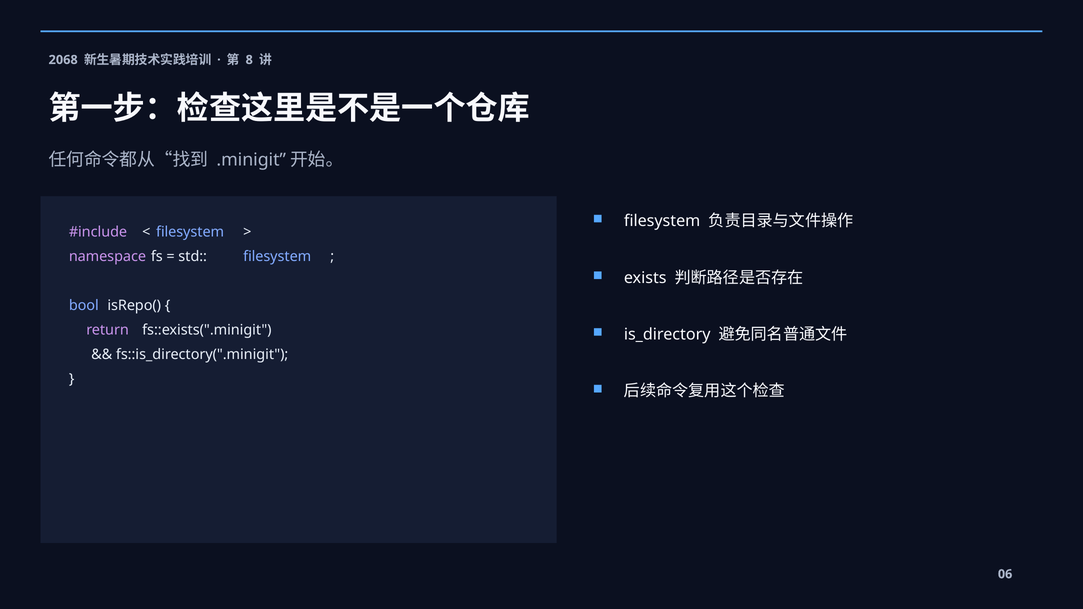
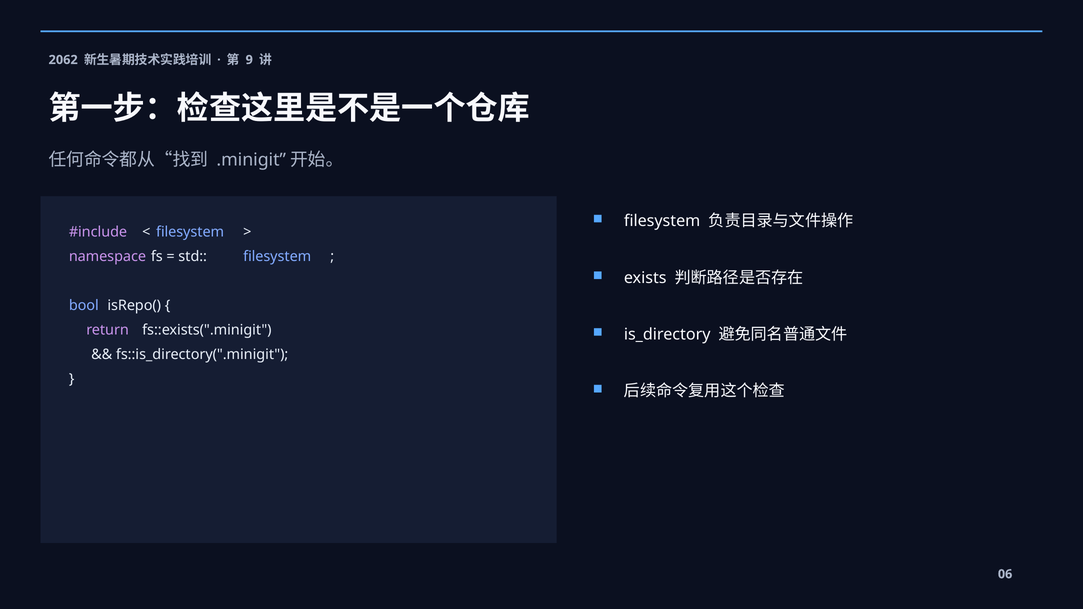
2068: 2068 -> 2062
8: 8 -> 9
